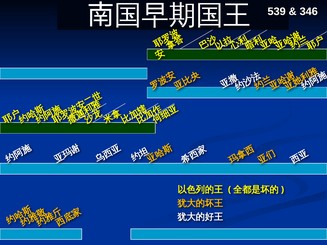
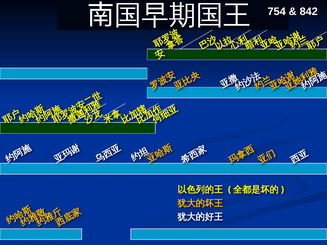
539: 539 -> 754
346: 346 -> 842
